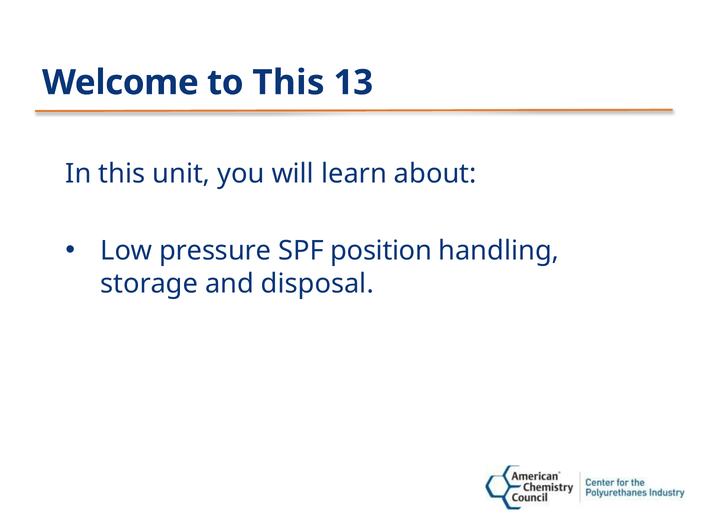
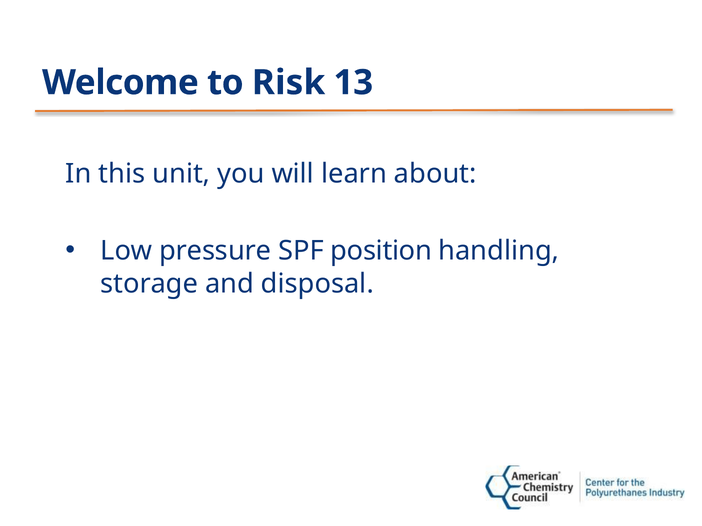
to This: This -> Risk
